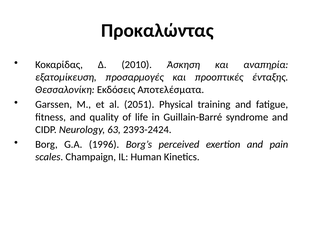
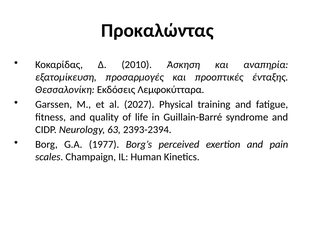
Αποτελέσματα: Αποτελέσματα -> Λεμφοκύτταρα
2051: 2051 -> 2027
2393-2424: 2393-2424 -> 2393-2394
1996: 1996 -> 1977
